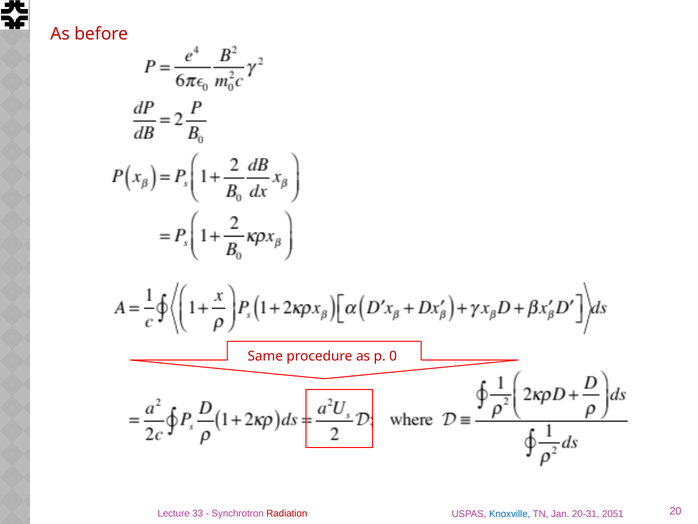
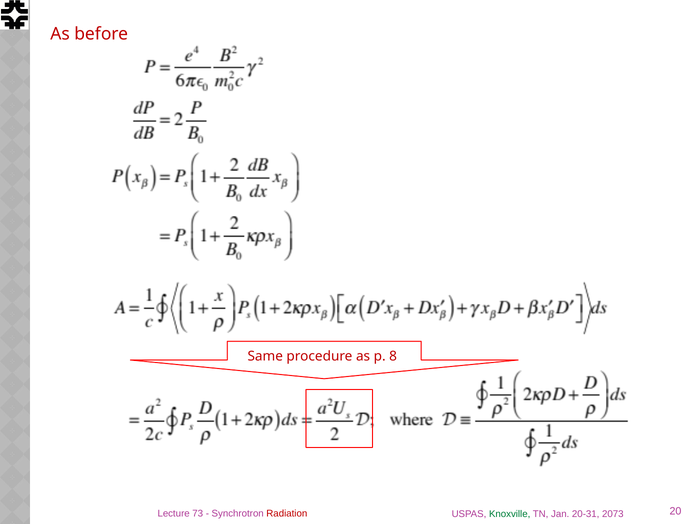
0: 0 -> 8
33: 33 -> 73
Knoxville colour: blue -> green
2051: 2051 -> 2073
